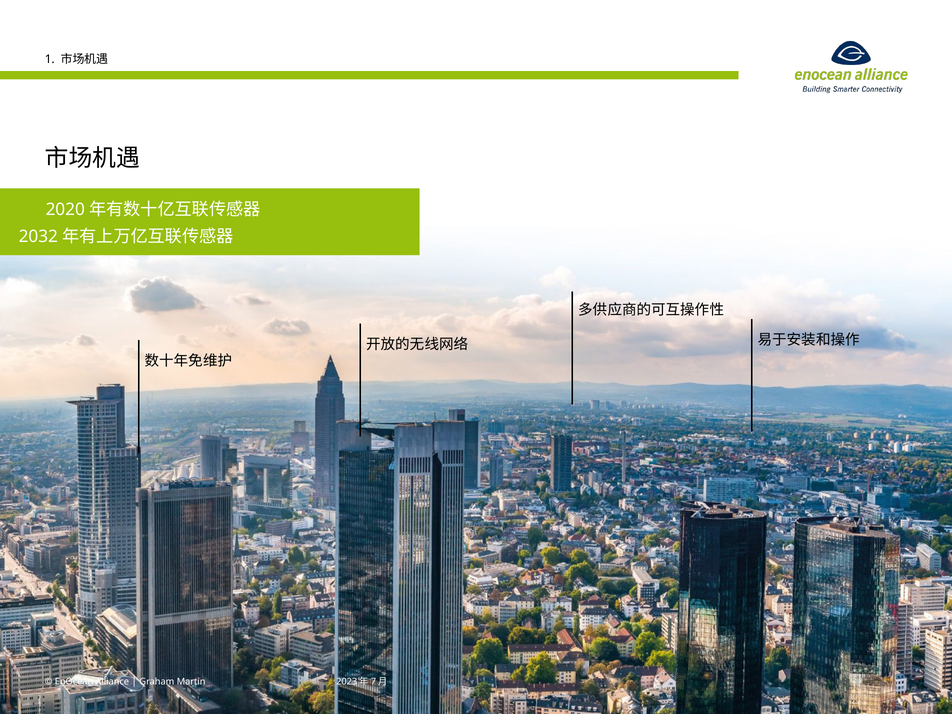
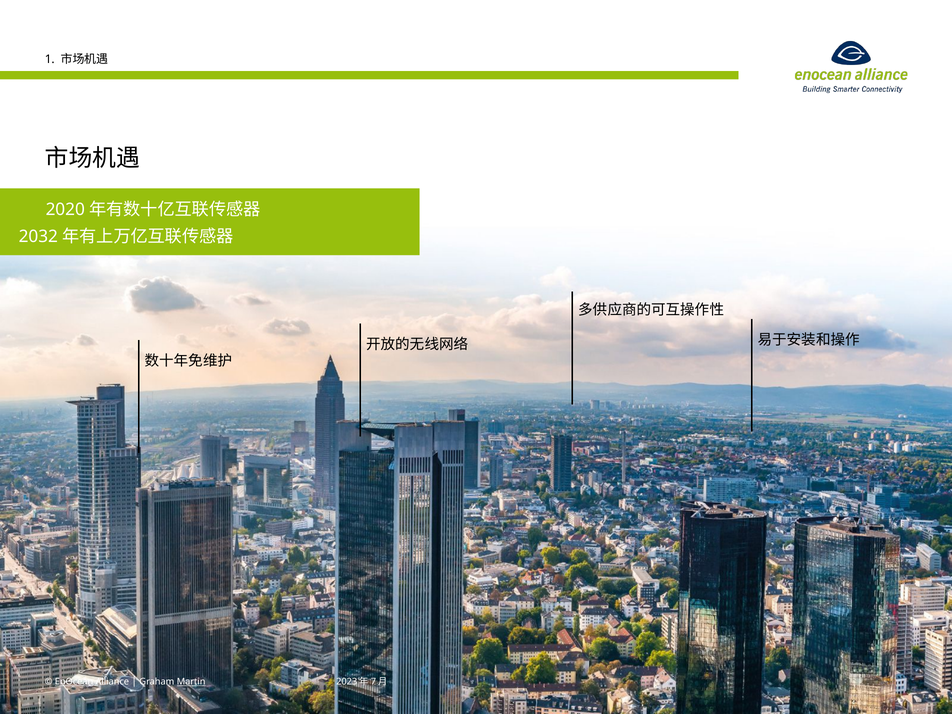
Martin underline: none -> present
